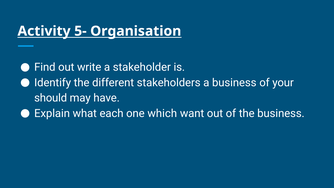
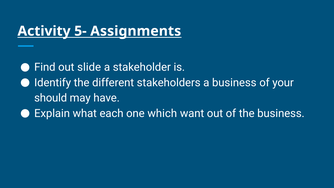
Organisation: Organisation -> Assignments
write: write -> slide
